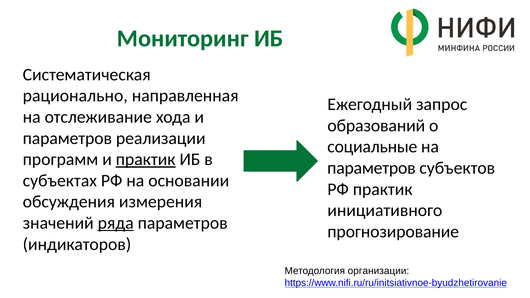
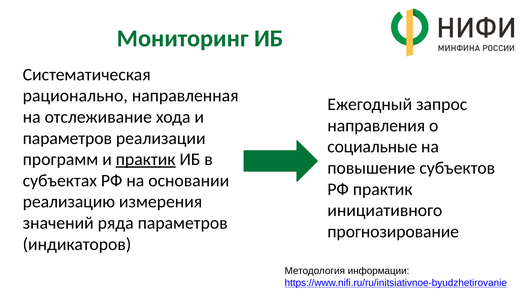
образований: образований -> направления
параметров at (371, 168): параметров -> повышение
обсуждения: обсуждения -> реализацию
ряда underline: present -> none
организации: организации -> информации
